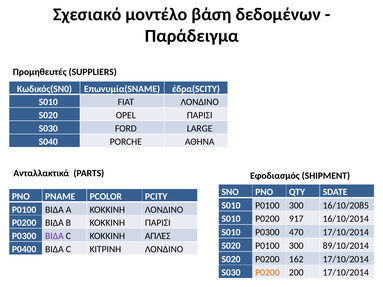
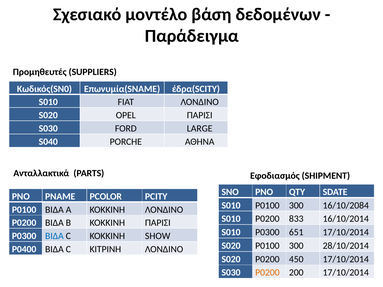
16/10/2085: 16/10/2085 -> 16/10/2084
917: 917 -> 833
470: 470 -> 651
ΒΙΔΑ at (54, 236) colour: purple -> blue
ΑΠΛΈΣ: ΑΠΛΈΣ -> SHOW
89/10/2014: 89/10/2014 -> 28/10/2014
162: 162 -> 450
